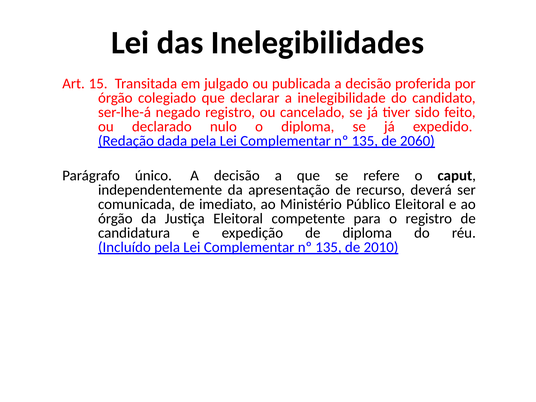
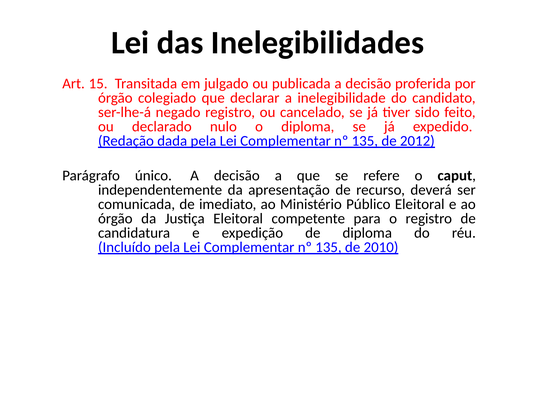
2060: 2060 -> 2012
